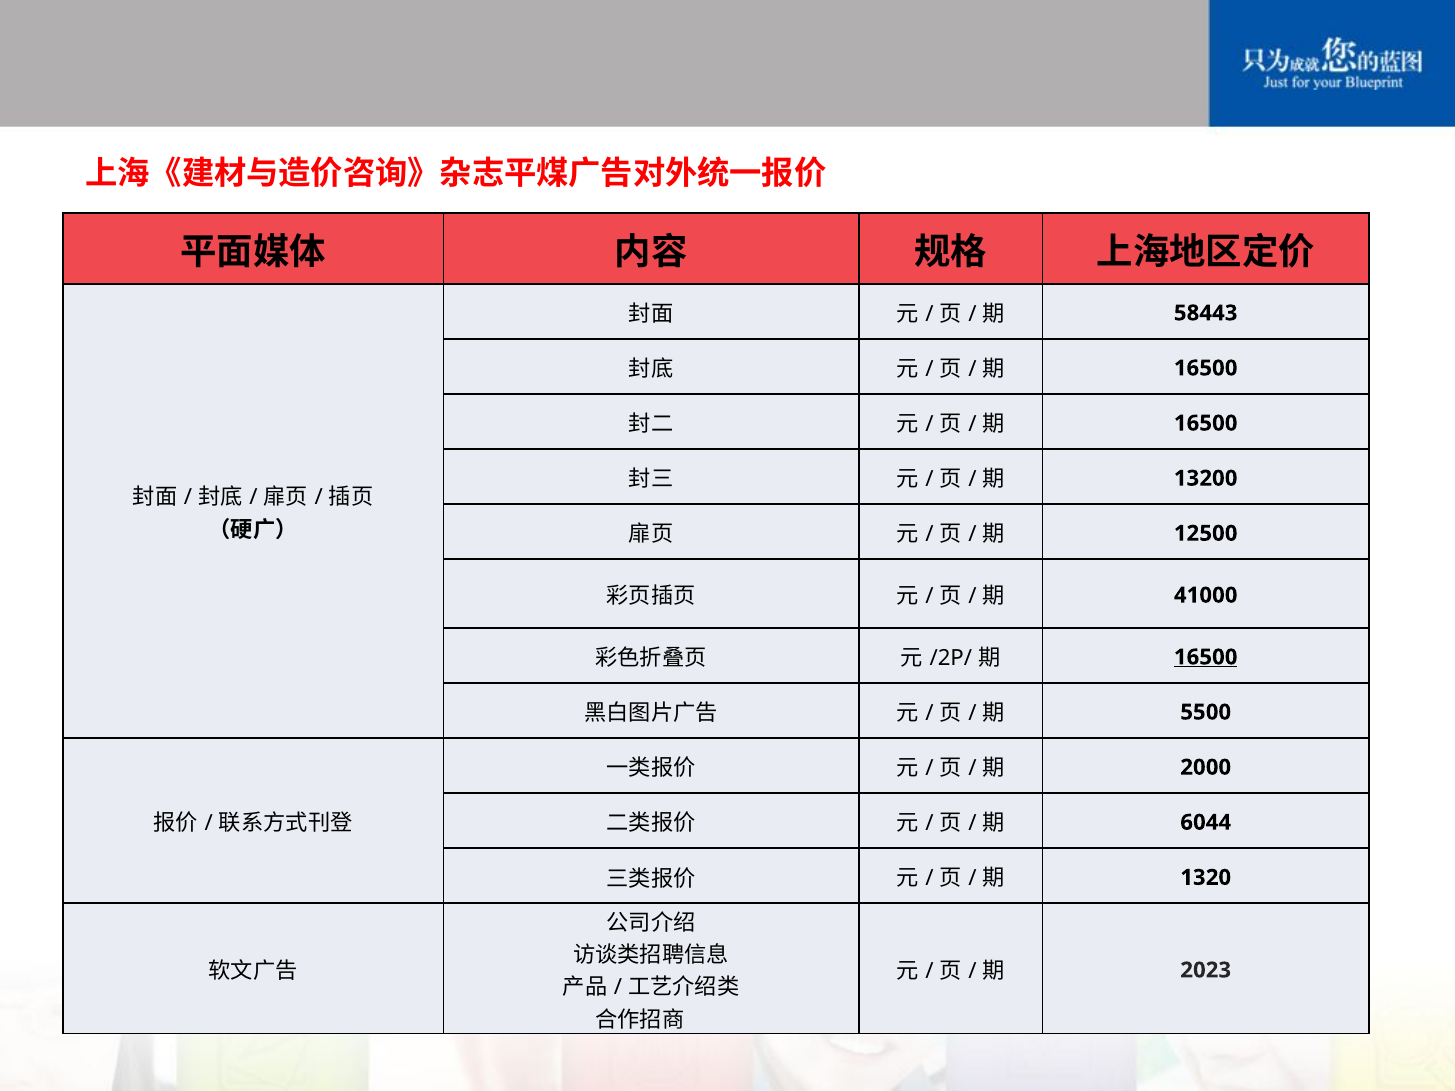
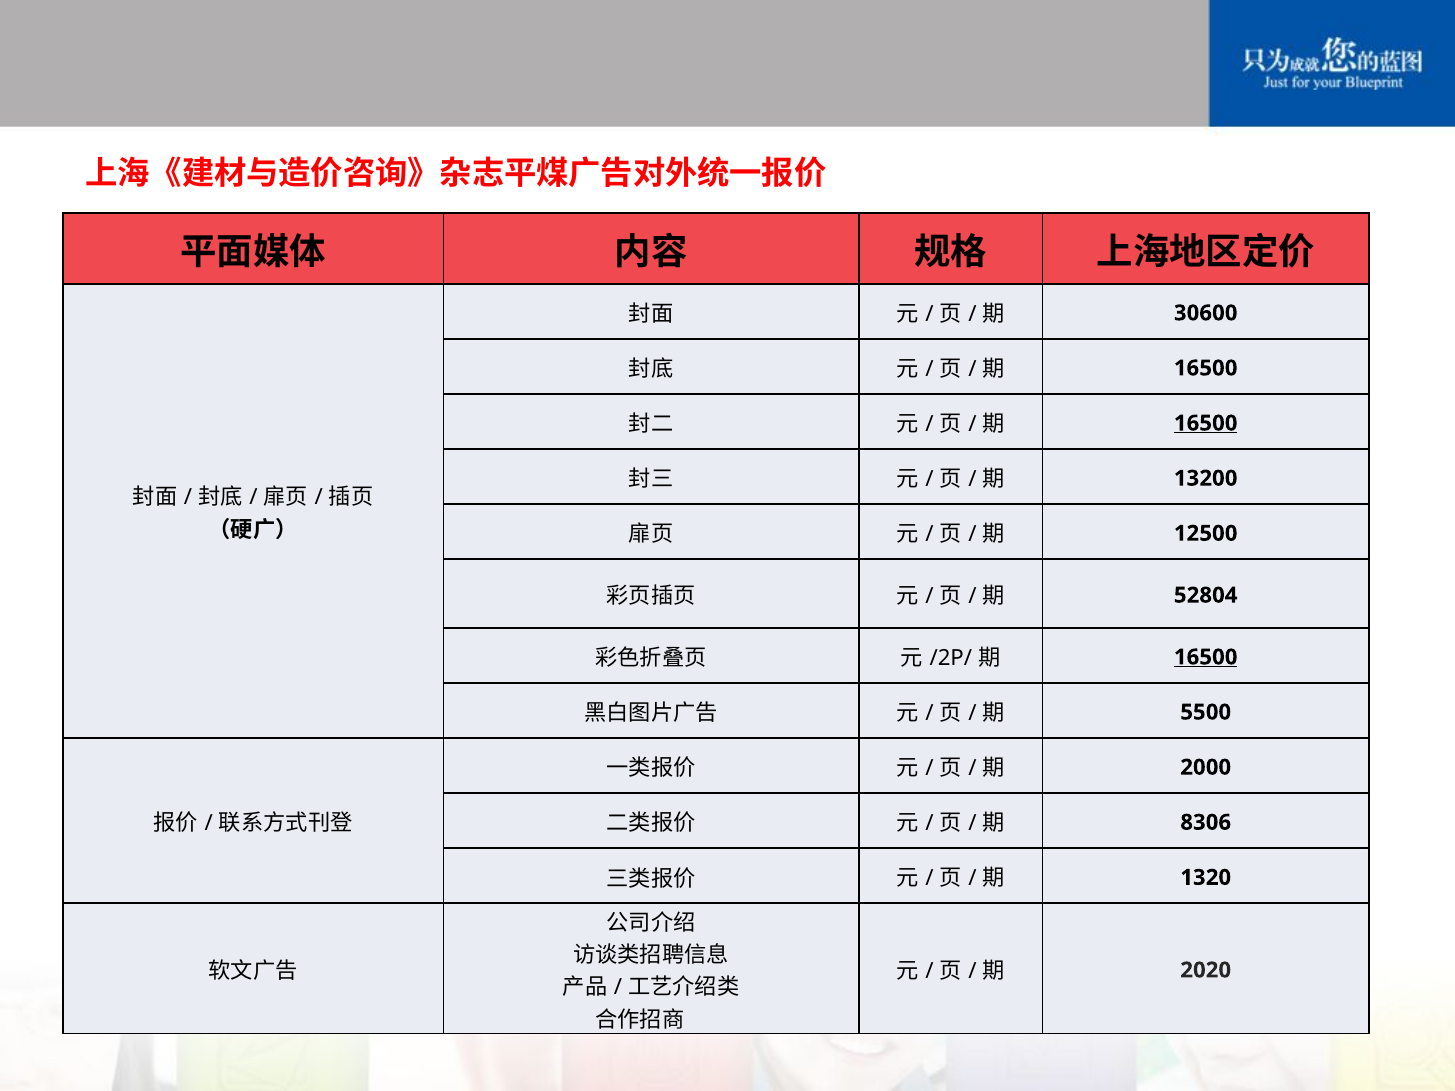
58443: 58443 -> 30600
16500 at (1206, 423) underline: none -> present
41000: 41000 -> 52804
6044: 6044 -> 8306
2023: 2023 -> 2020
